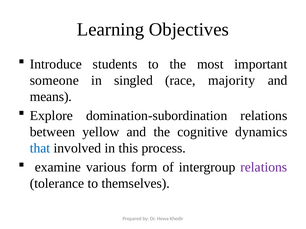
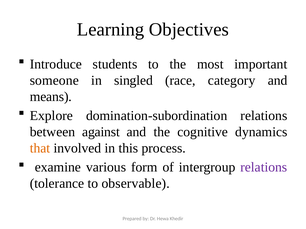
majority: majority -> category
yellow: yellow -> against
that colour: blue -> orange
themselves: themselves -> observable
